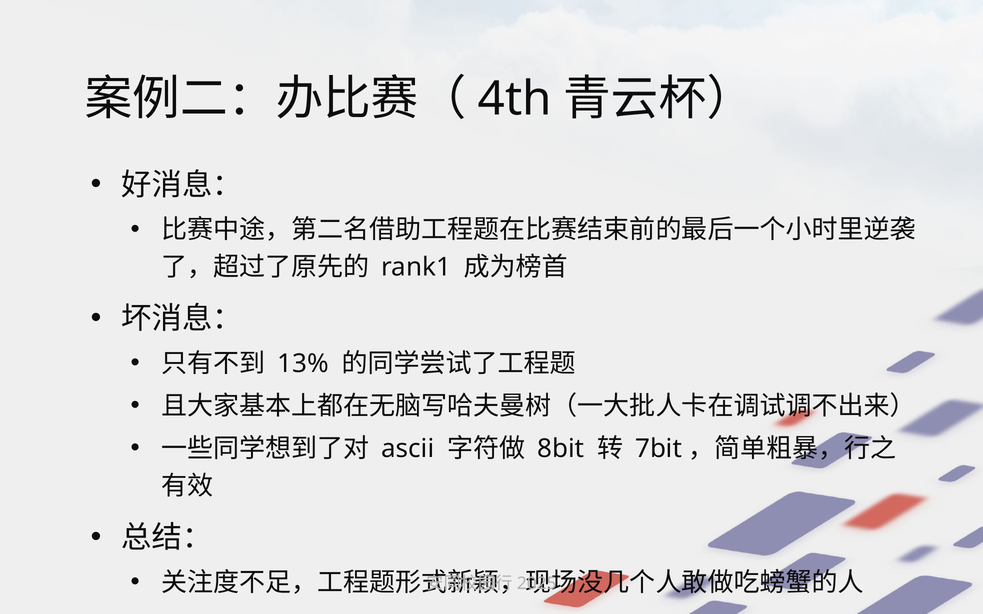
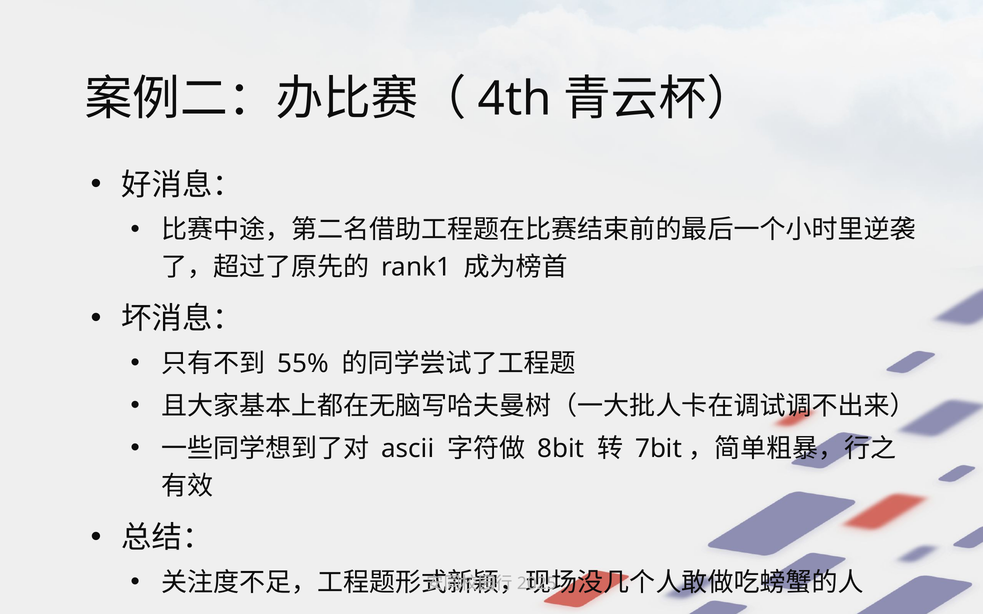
13%: 13% -> 55%
